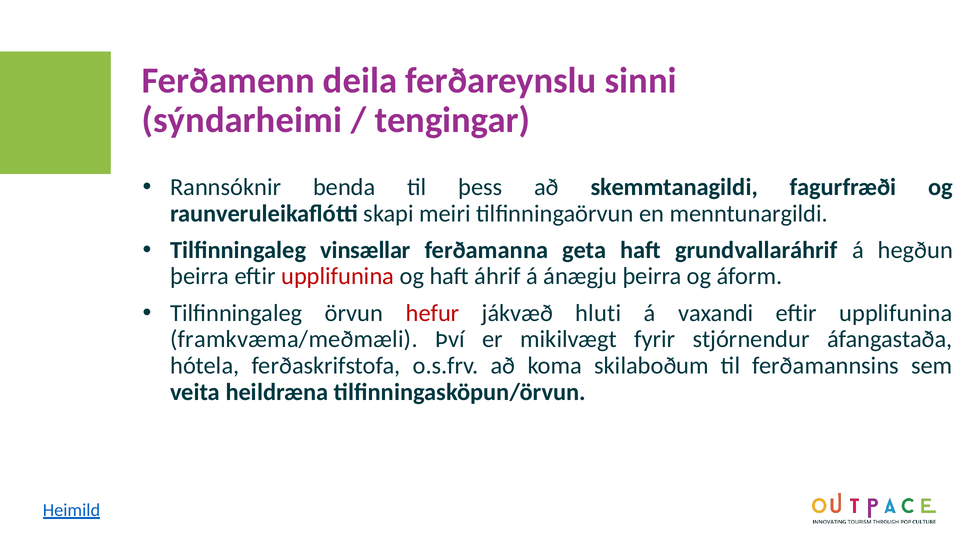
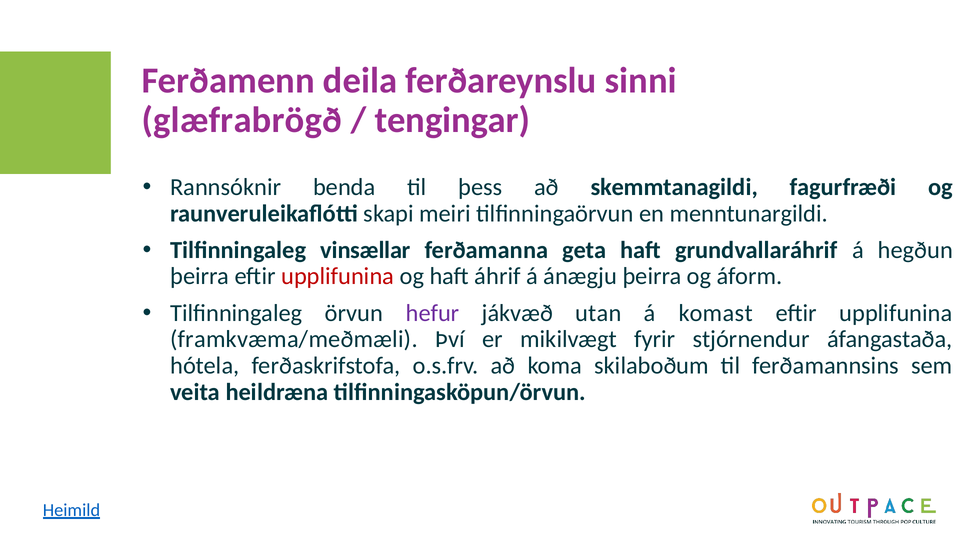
sýndarheimi: sýndarheimi -> glæfrabrögð
hefur colour: red -> purple
hluti: hluti -> utan
vaxandi: vaxandi -> komast
